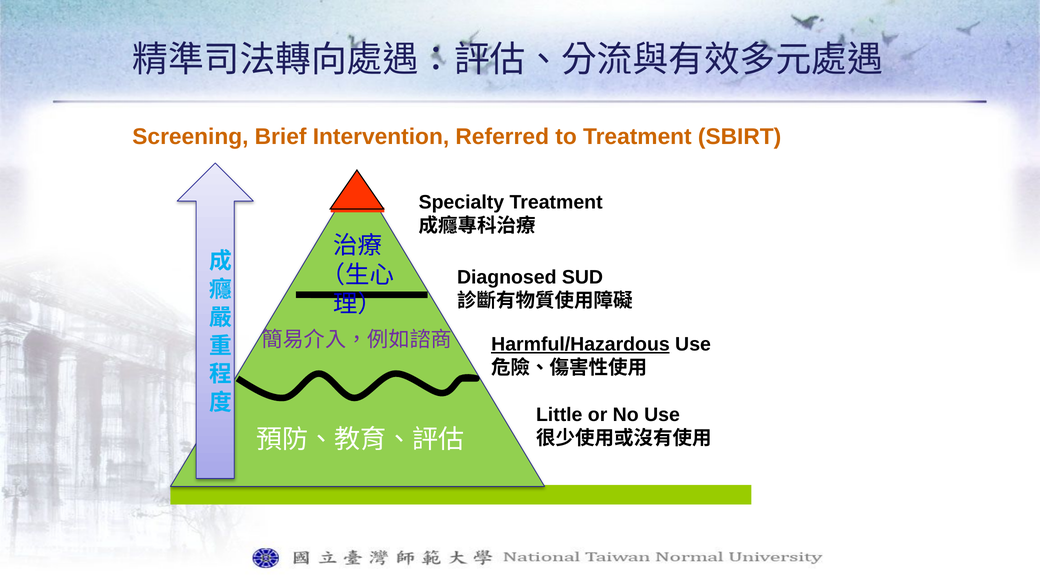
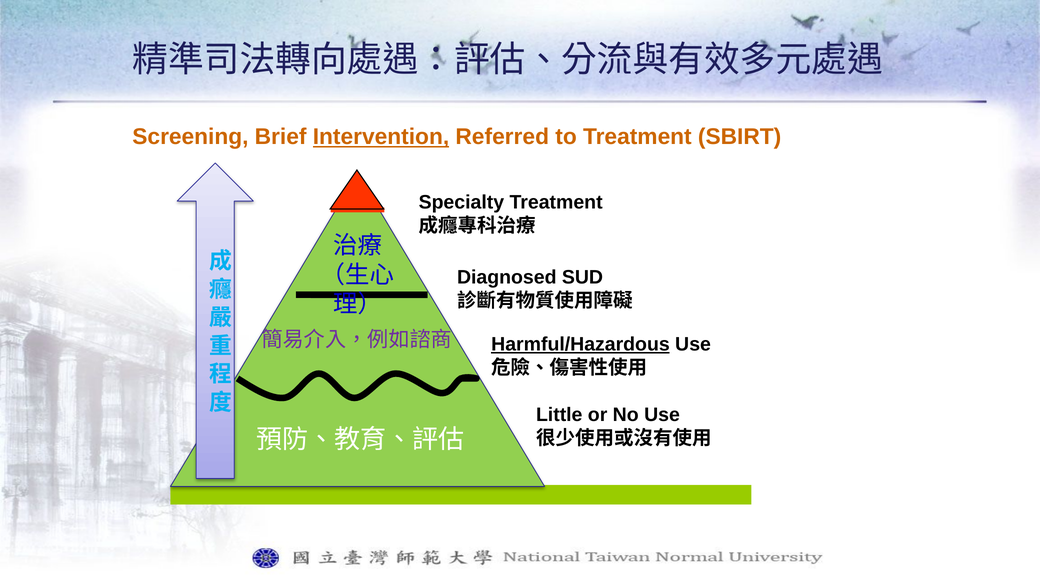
Intervention underline: none -> present
